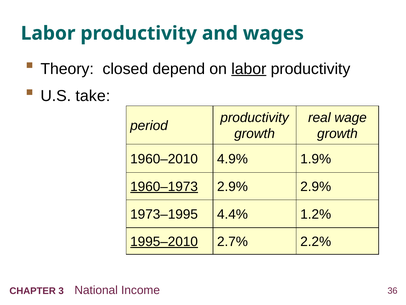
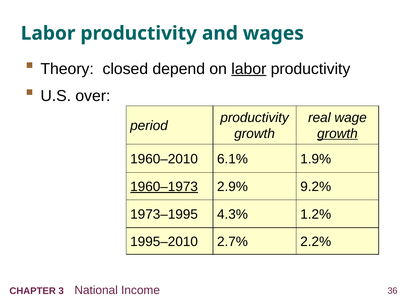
take: take -> over
growth at (337, 133) underline: none -> present
4.9%: 4.9% -> 6.1%
2.9% 2.9%: 2.9% -> 9.2%
4.4%: 4.4% -> 4.3%
1995–2010 underline: present -> none
